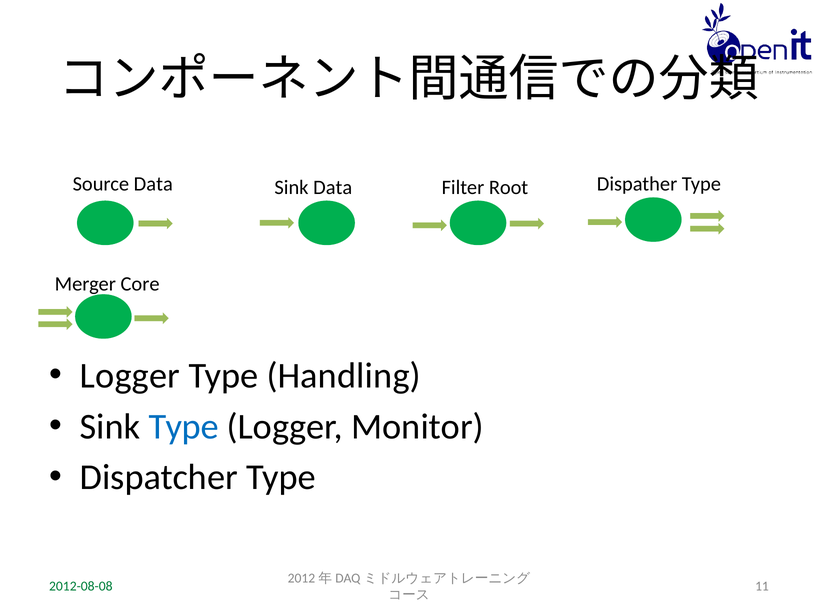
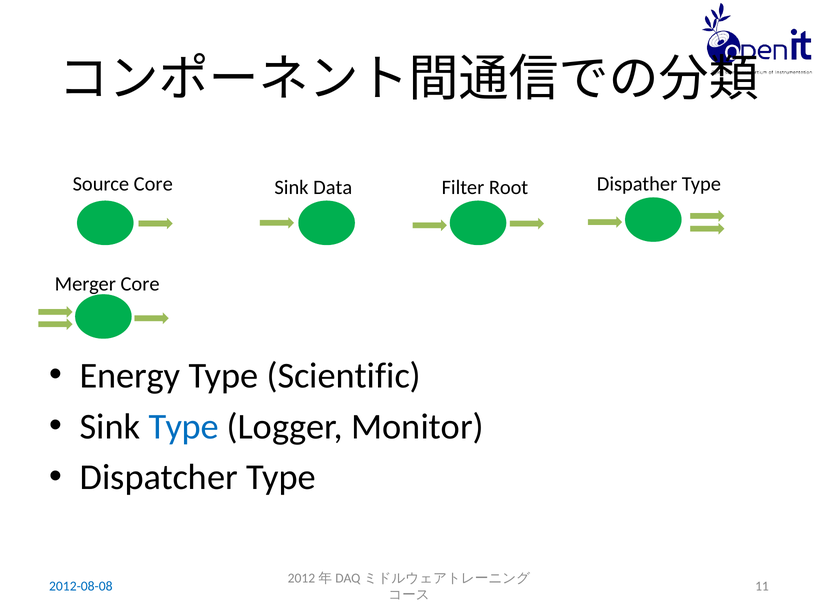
Source Data: Data -> Core
Logger at (130, 375): Logger -> Energy
Handling: Handling -> Scientific
2012-08-08 colour: green -> blue
